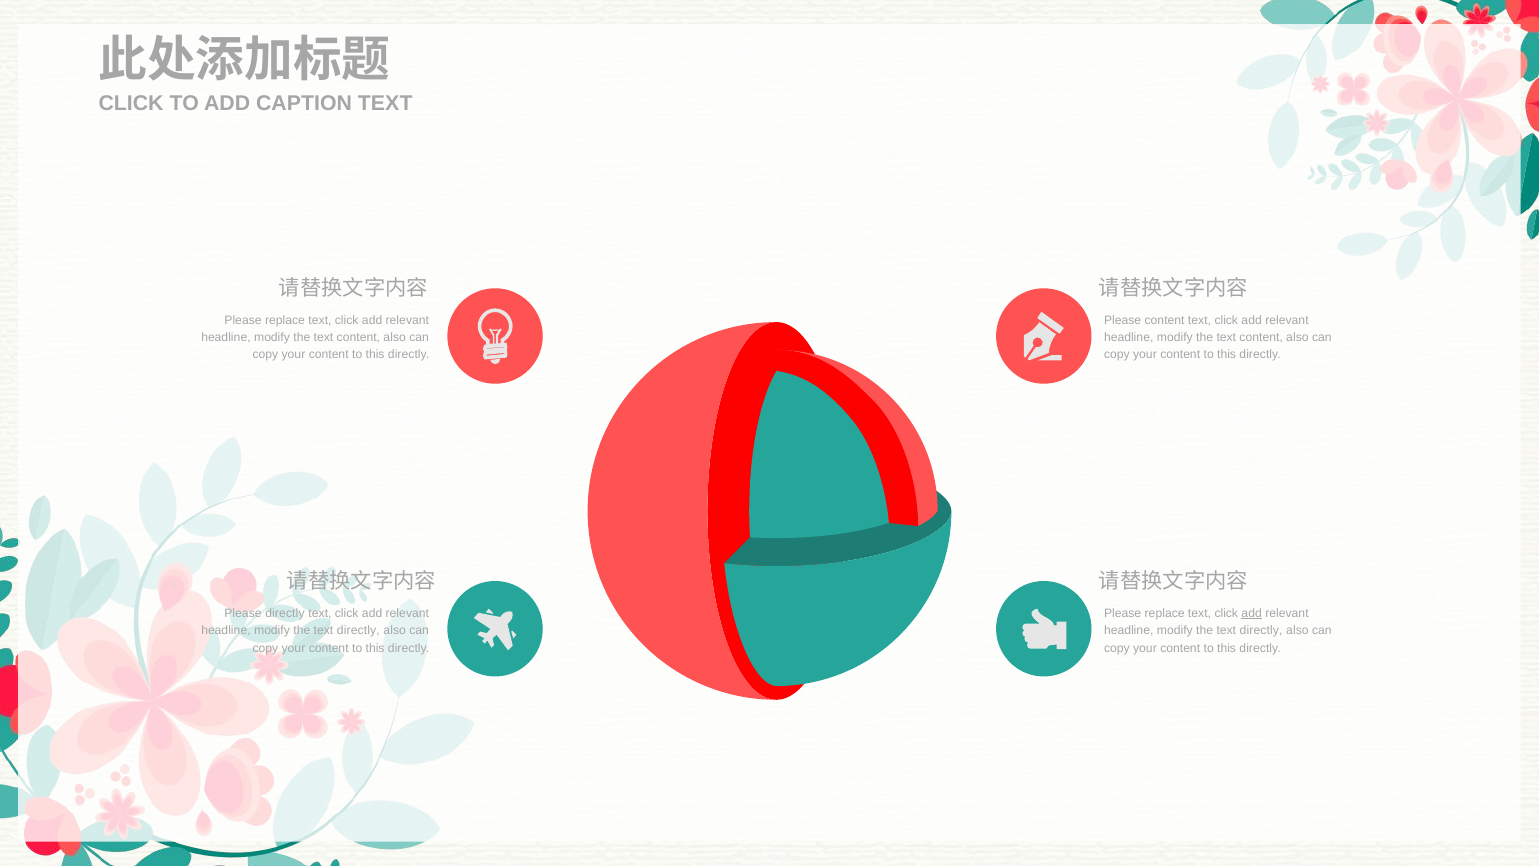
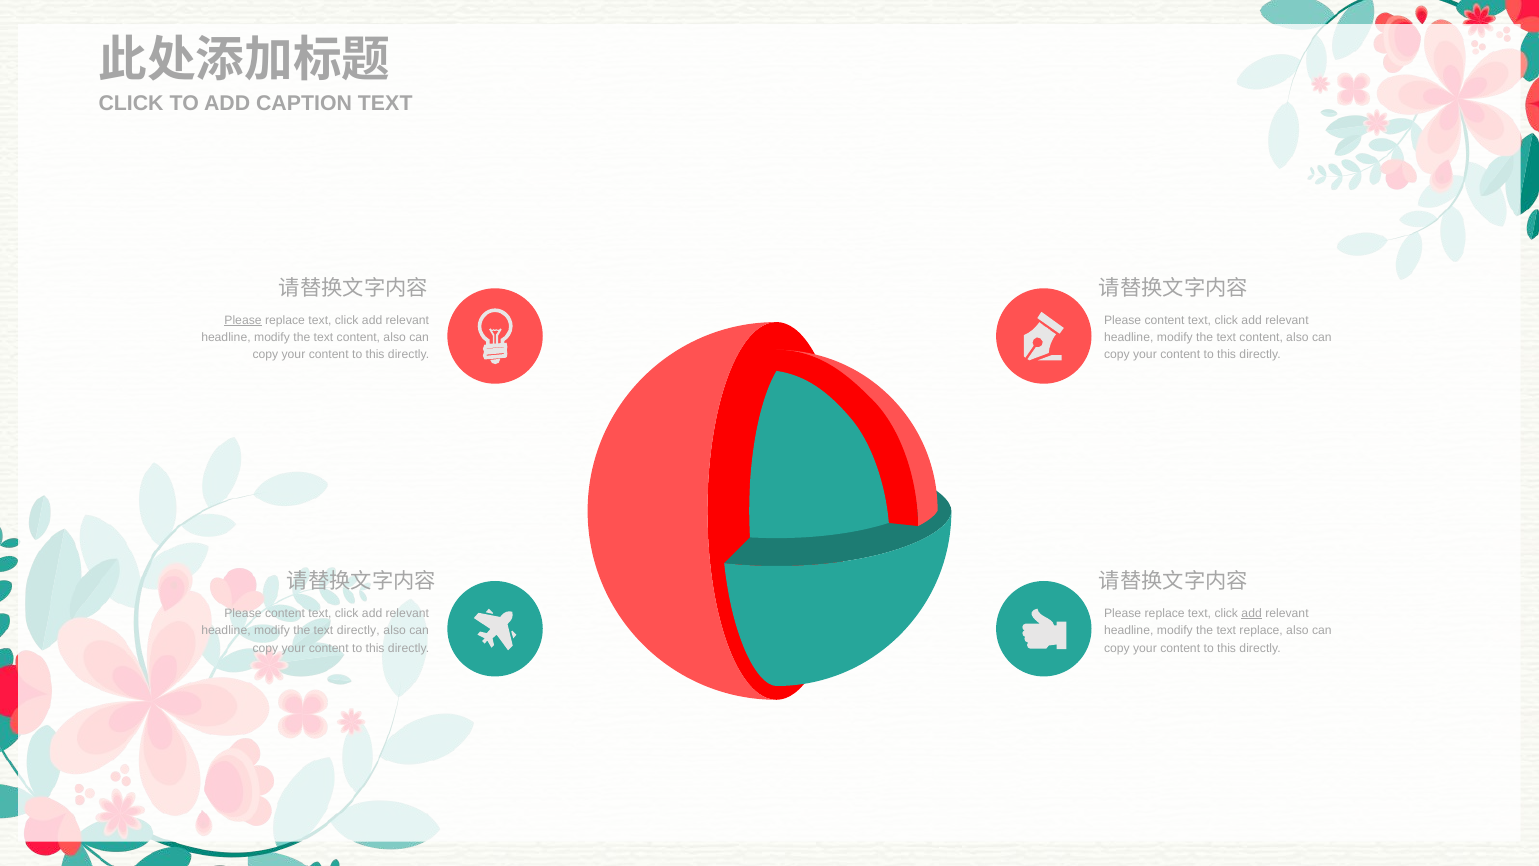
Please at (243, 320) underline: none -> present
directly at (285, 613): directly -> content
directly at (1261, 631): directly -> replace
